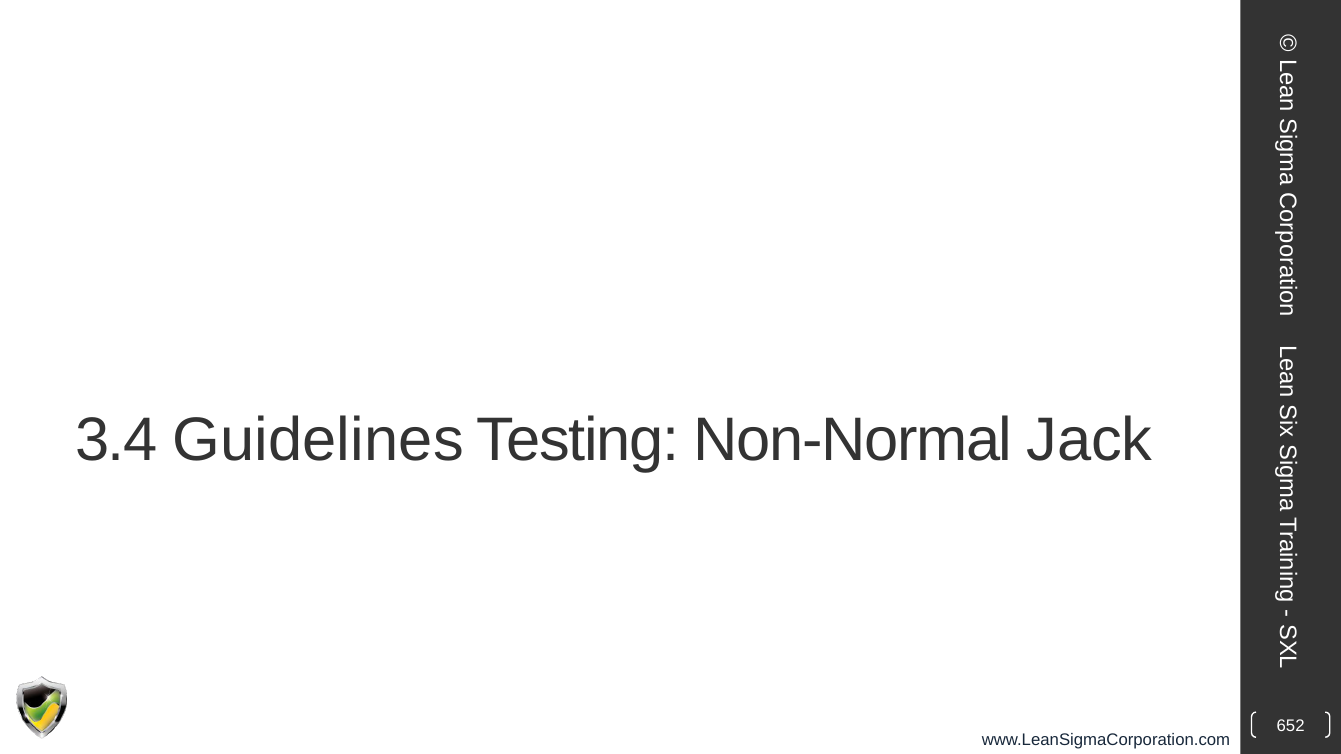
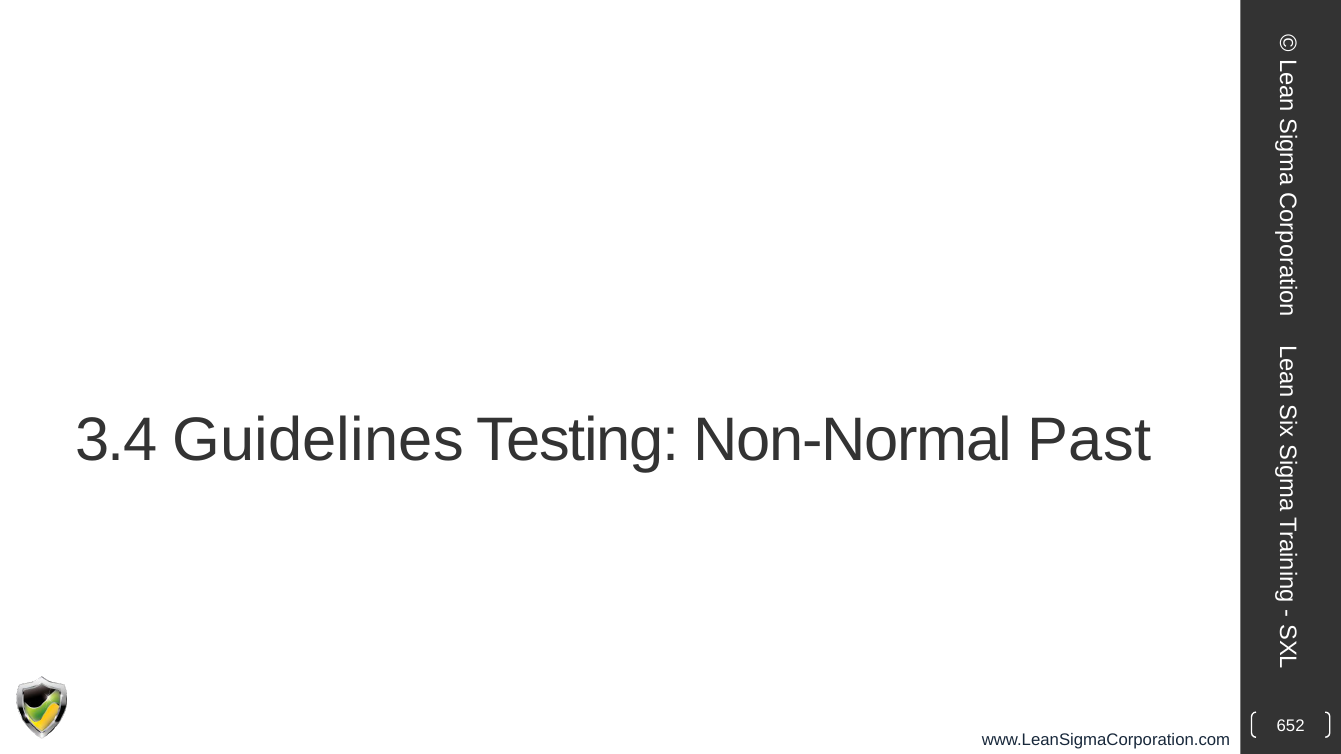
Jack: Jack -> Past
